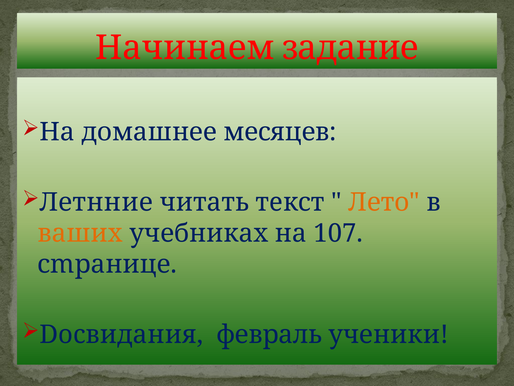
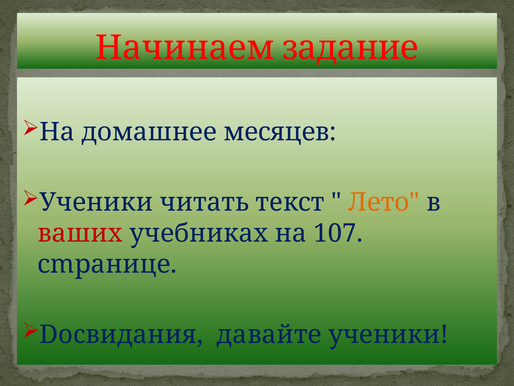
Летнние at (96, 202): Летнние -> Ученики
ваших colour: orange -> red
февраль: февраль -> давайте
